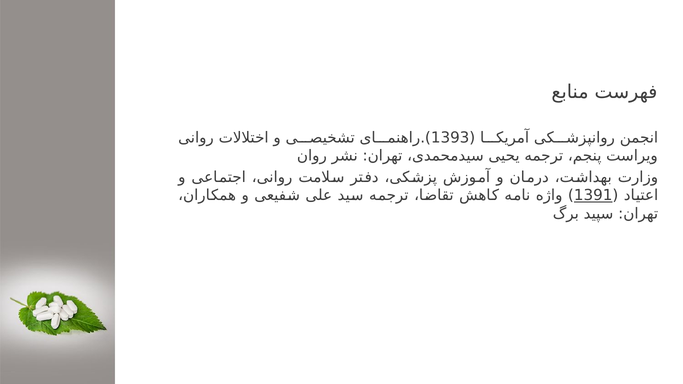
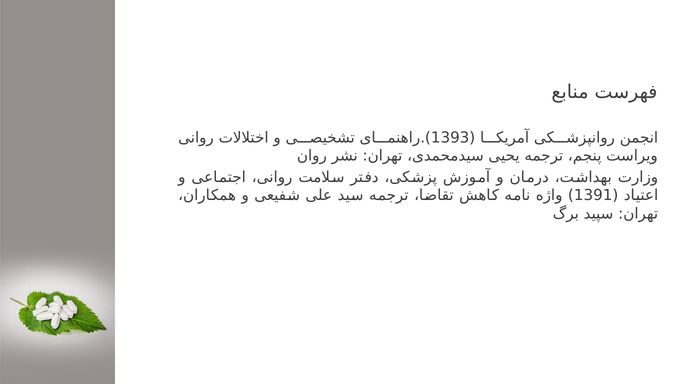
1391 underline: present -> none
